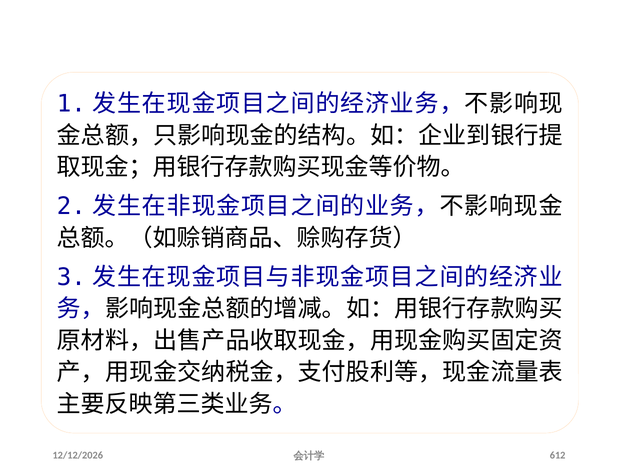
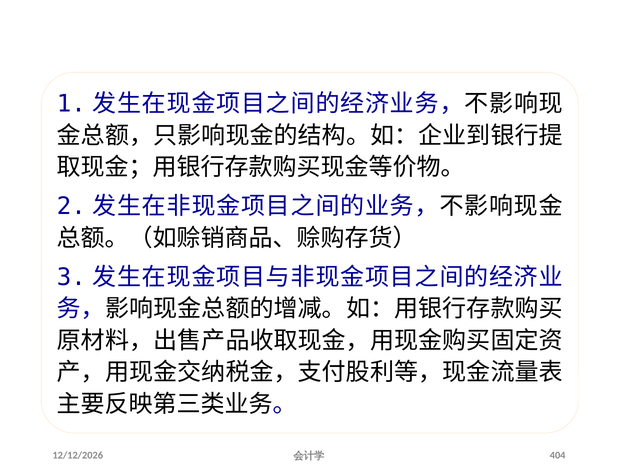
612: 612 -> 404
